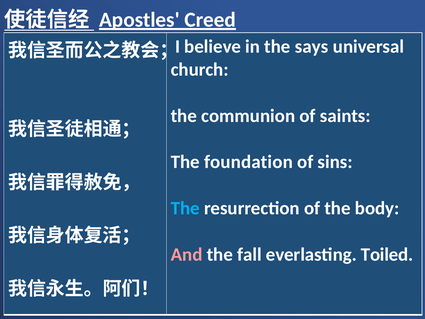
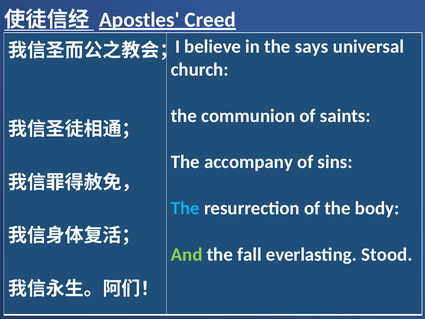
foundation: foundation -> accompany
And colour: pink -> light green
Toiled: Toiled -> Stood
